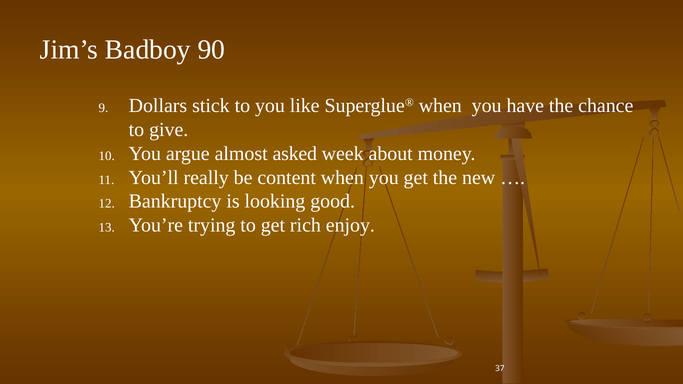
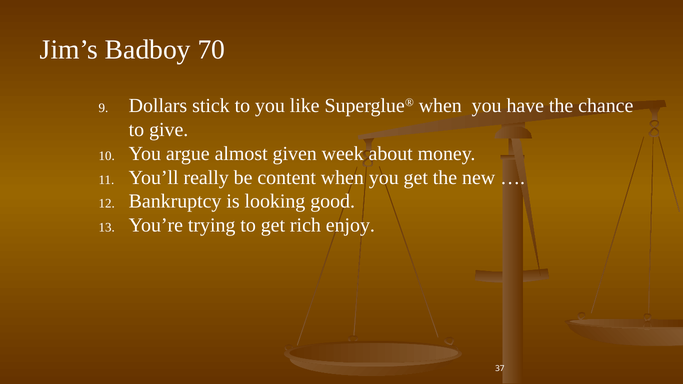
90: 90 -> 70
asked: asked -> given
